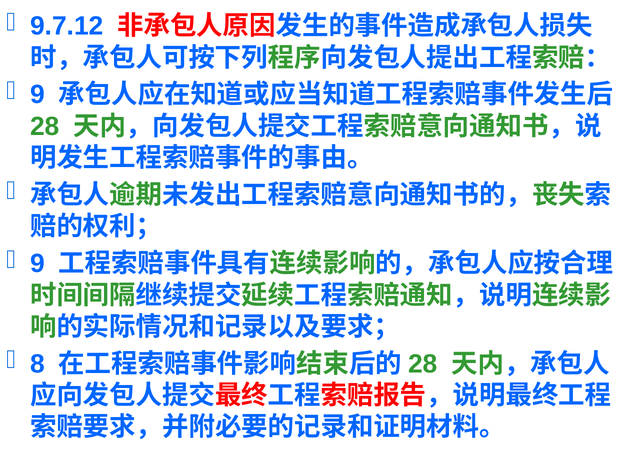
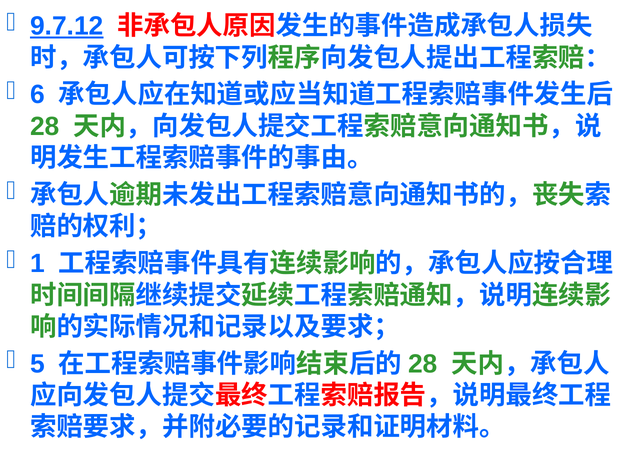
9.7.12 underline: none -> present
9 at (37, 95): 9 -> 6
9 at (37, 264): 9 -> 1
8: 8 -> 5
